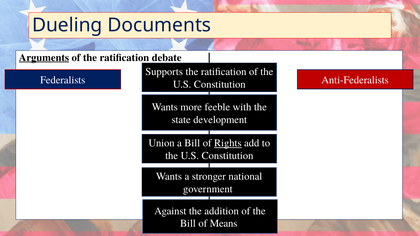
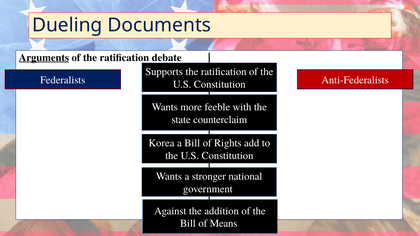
development: development -> counterclaim
Union: Union -> Korea
Rights underline: present -> none
